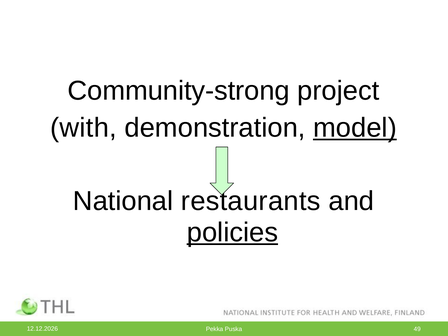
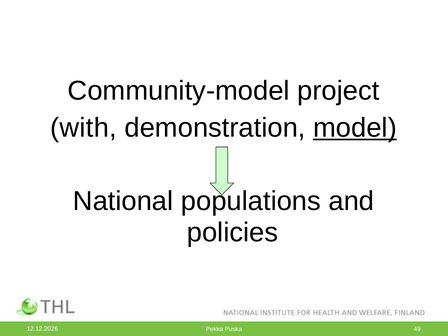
Community-strong: Community-strong -> Community-model
restaurants: restaurants -> populations
policies underline: present -> none
